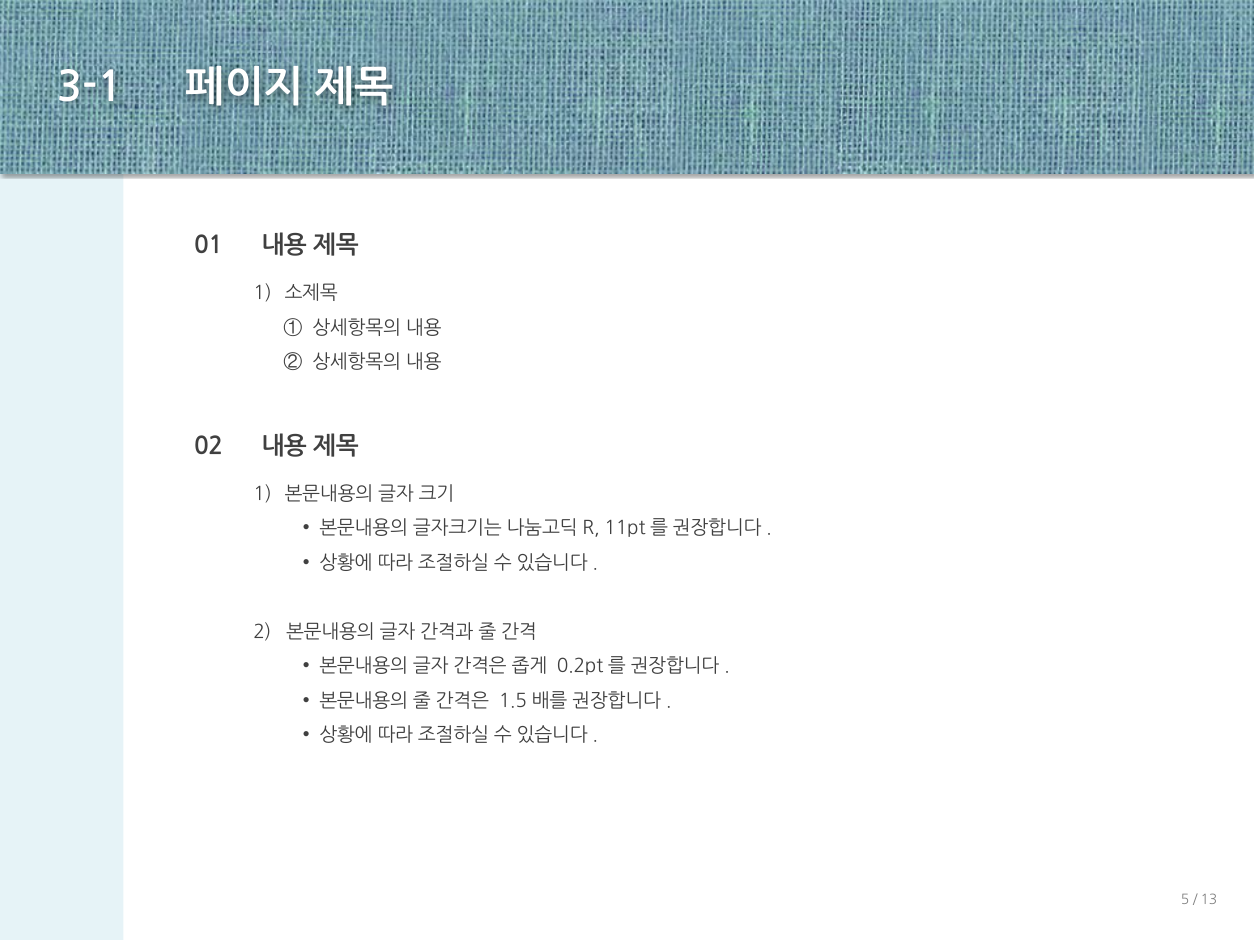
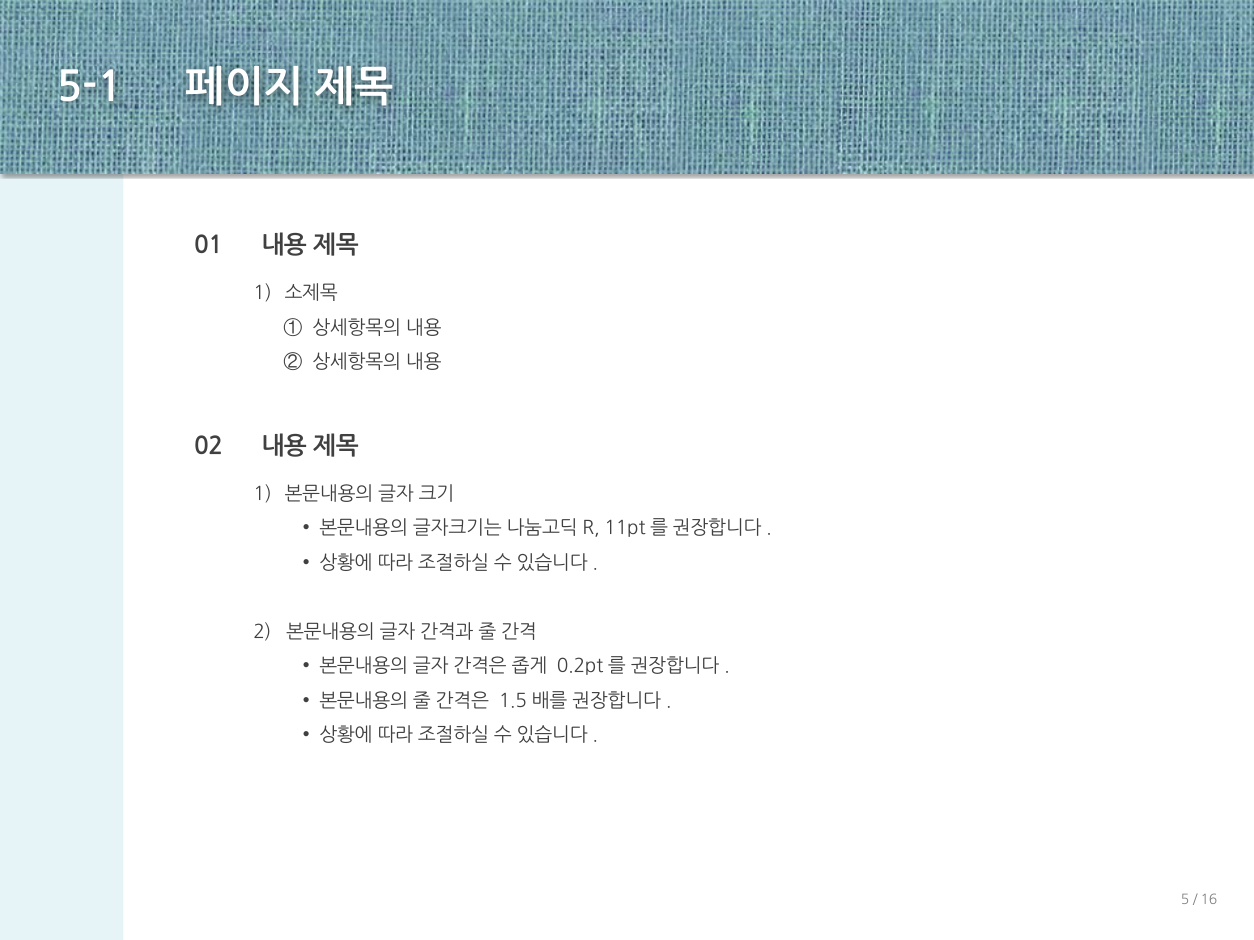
3-1: 3-1 -> 5-1
13: 13 -> 16
